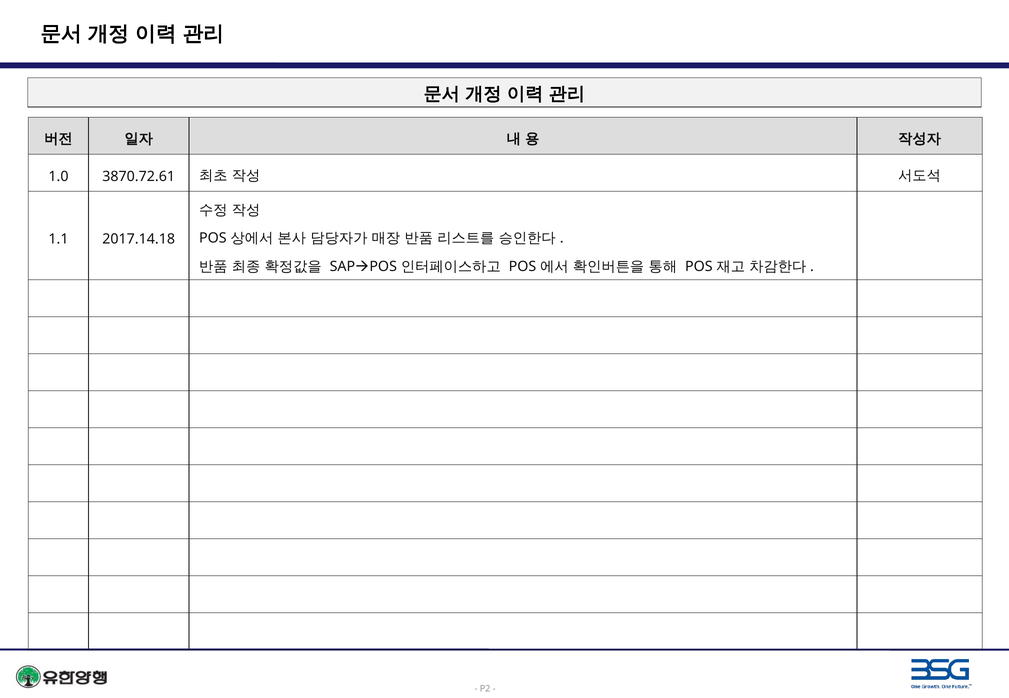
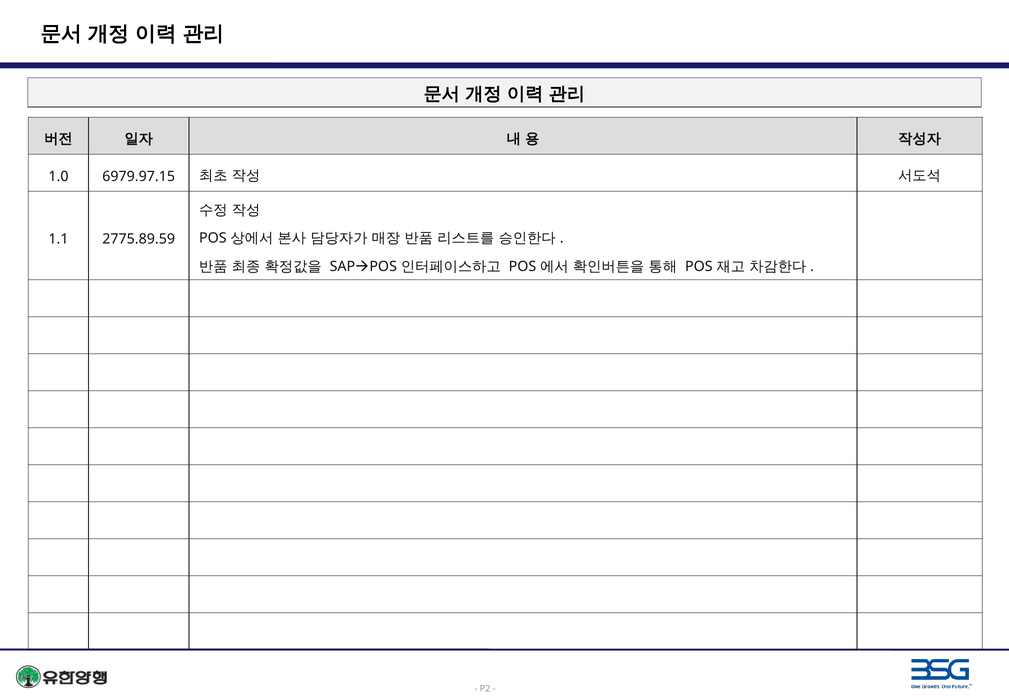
3870.72.61: 3870.72.61 -> 6979.97.15
2017.14.18: 2017.14.18 -> 2775.89.59
